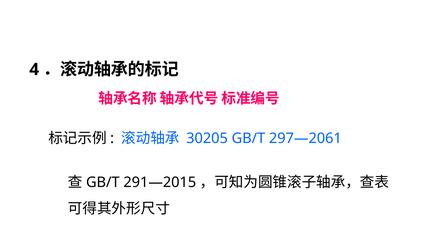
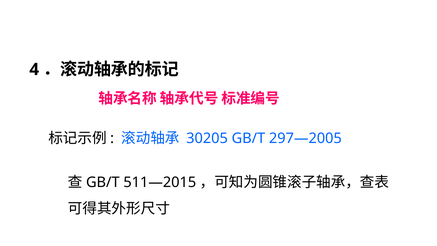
297—2061: 297—2061 -> 297—2005
291—2015: 291—2015 -> 511—2015
